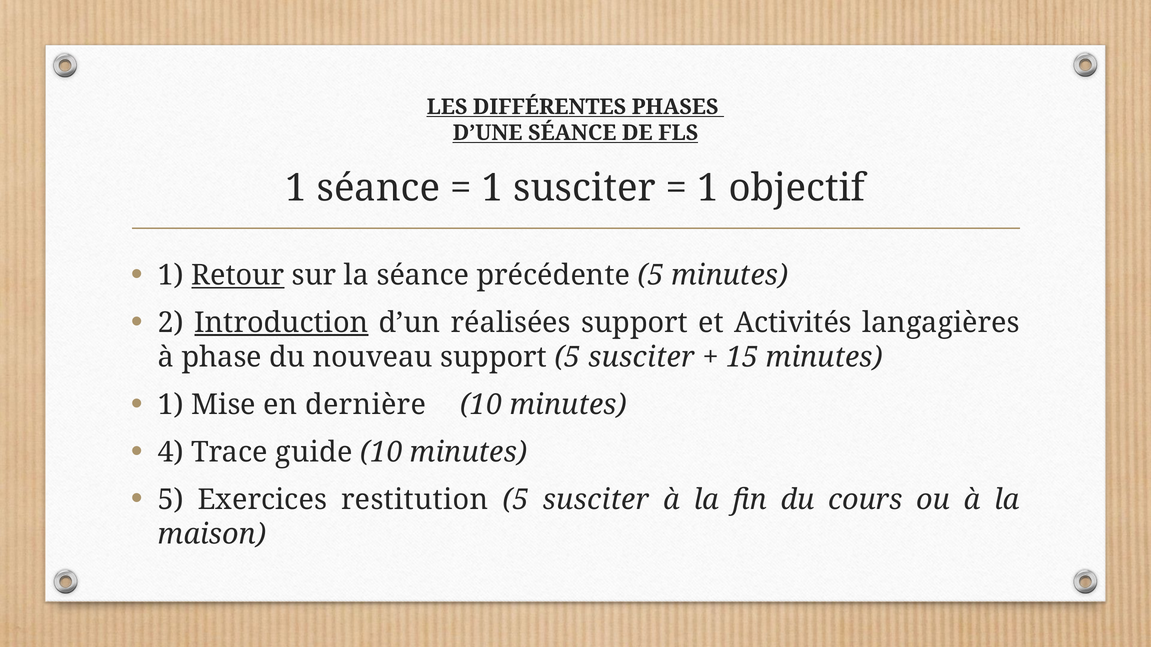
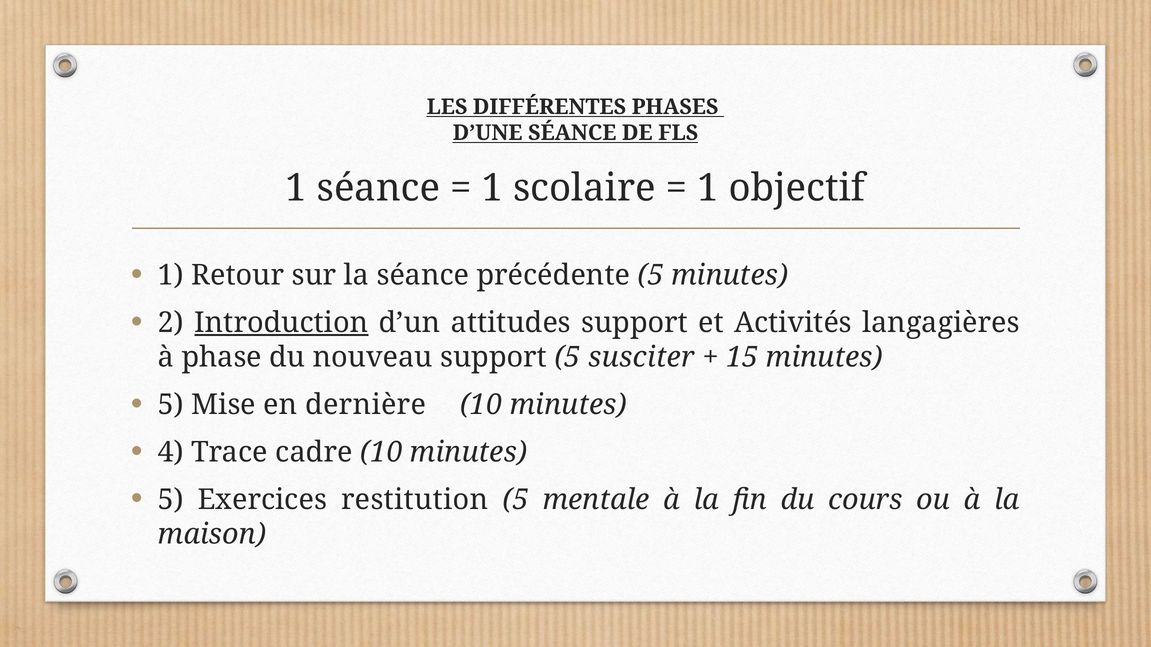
1 susciter: susciter -> scolaire
Retour underline: present -> none
réalisées: réalisées -> attitudes
1 at (171, 405): 1 -> 5
guide: guide -> cadre
susciter at (596, 500): susciter -> mentale
